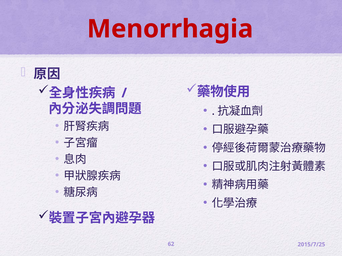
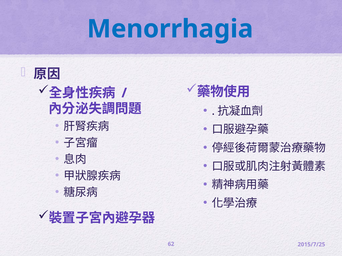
Menorrhagia colour: red -> blue
